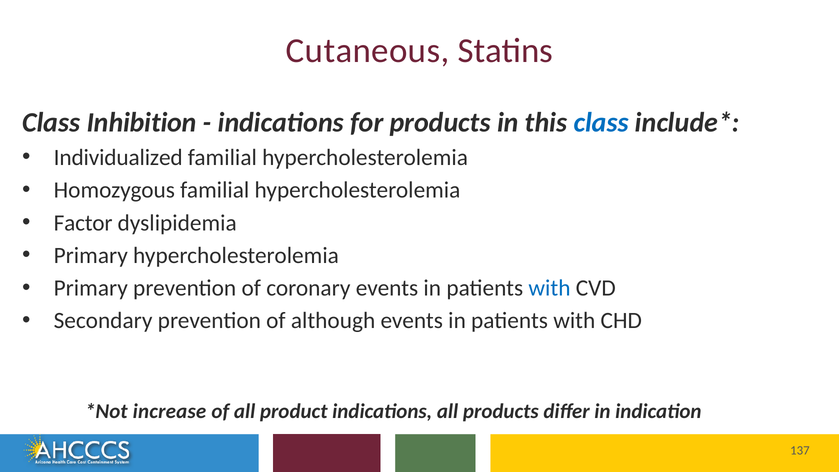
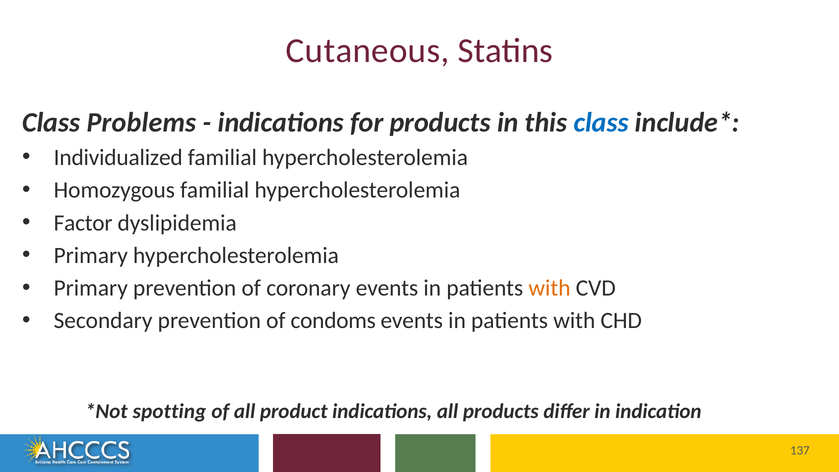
Inhibition: Inhibition -> Problems
with at (549, 288) colour: blue -> orange
although: although -> condoms
increase: increase -> spotting
